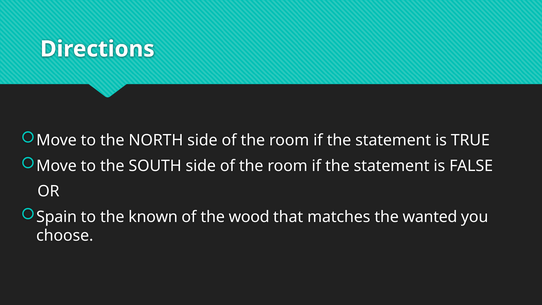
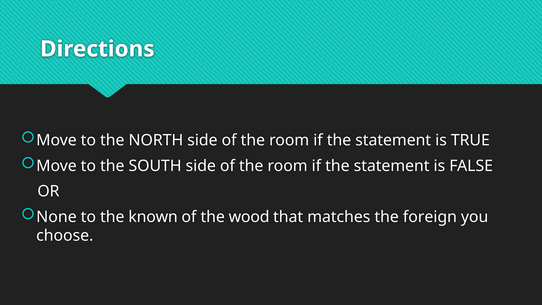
Spain: Spain -> None
wanted: wanted -> foreign
